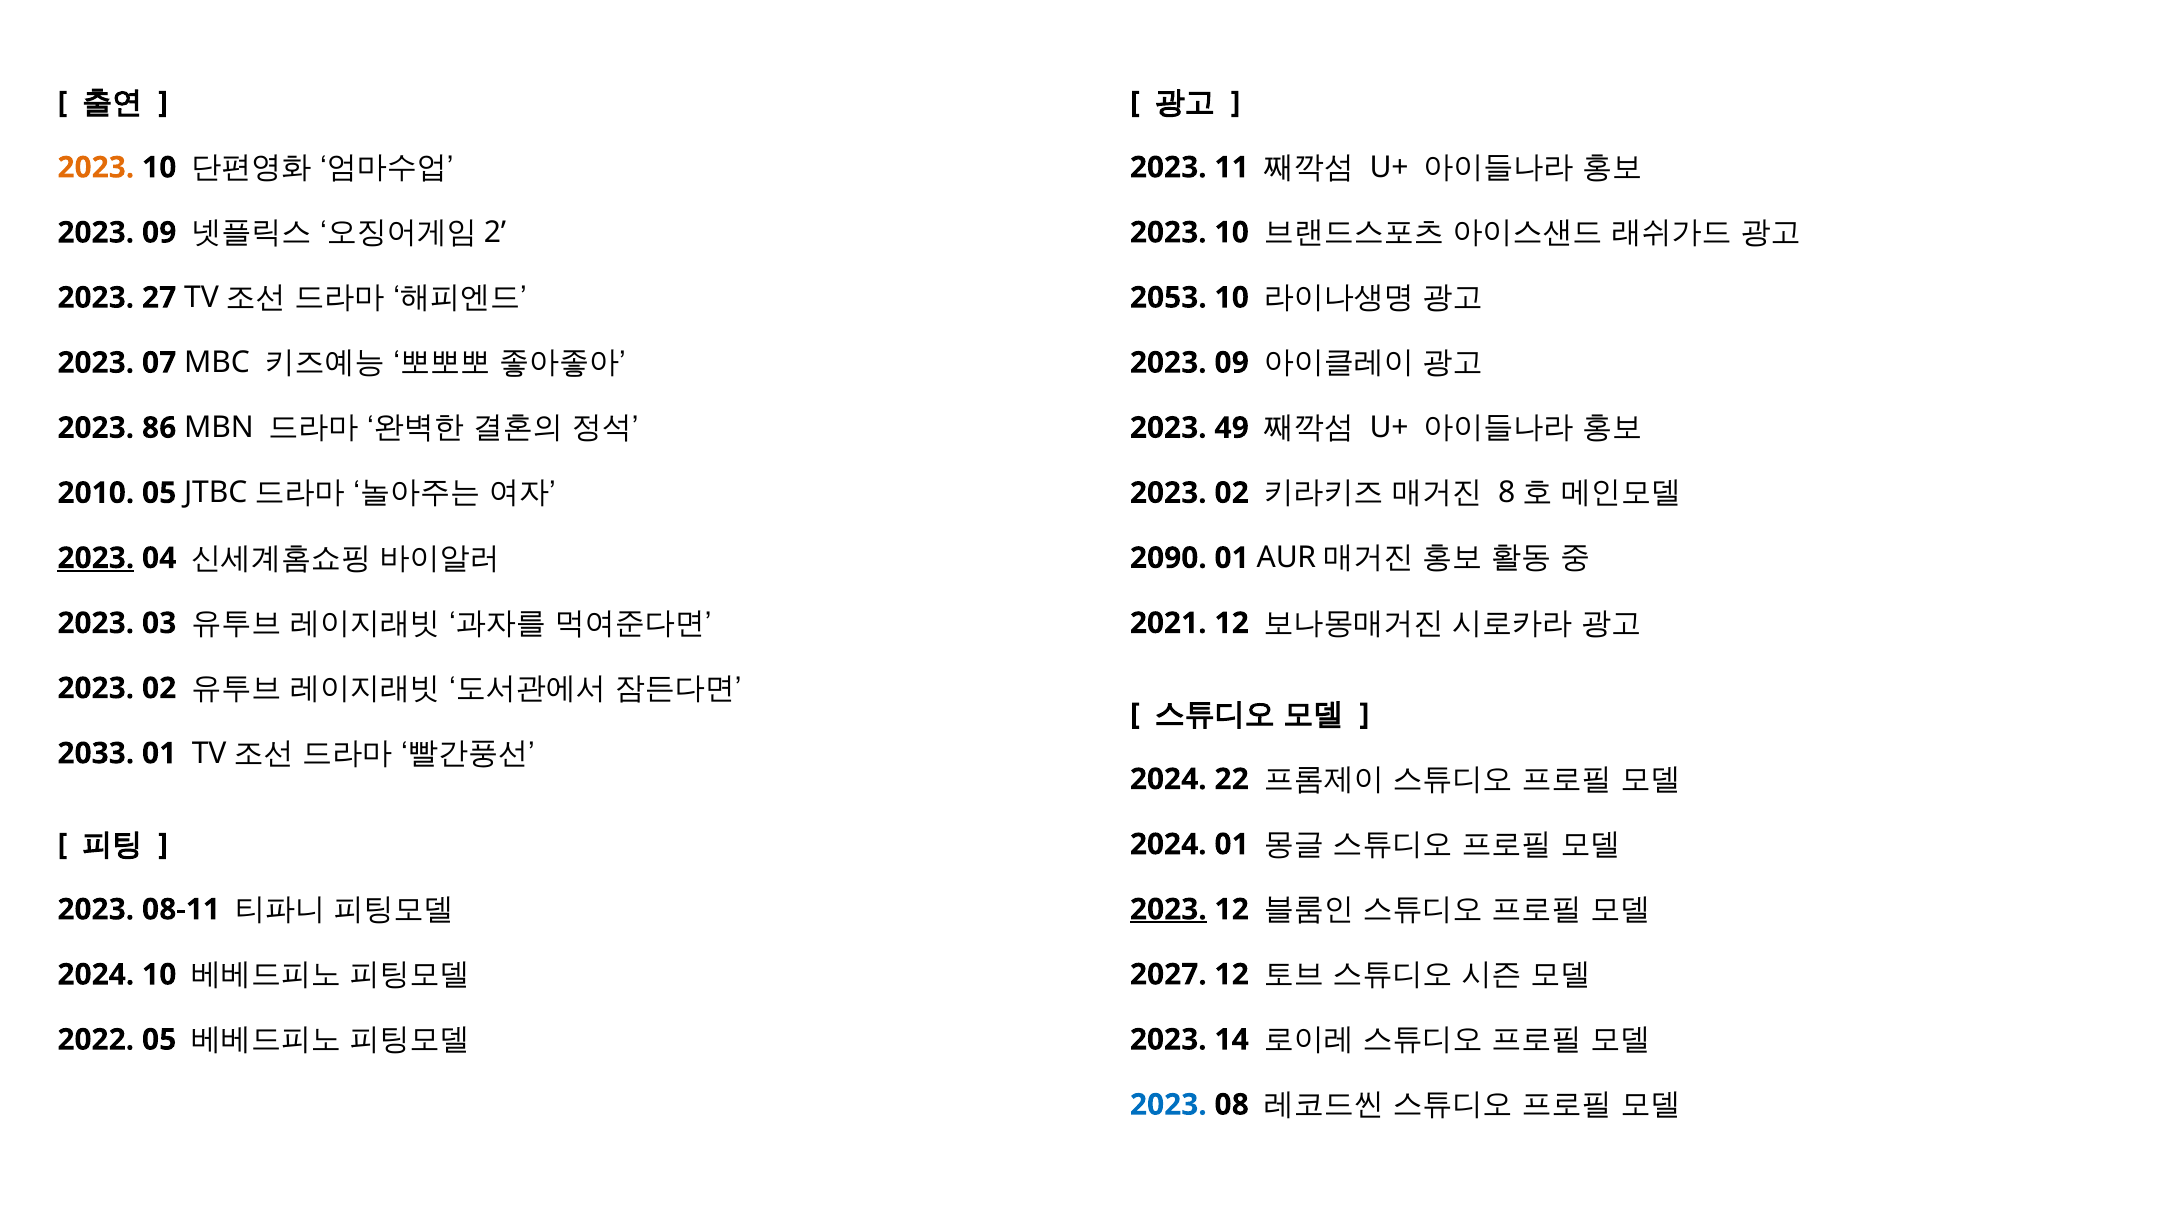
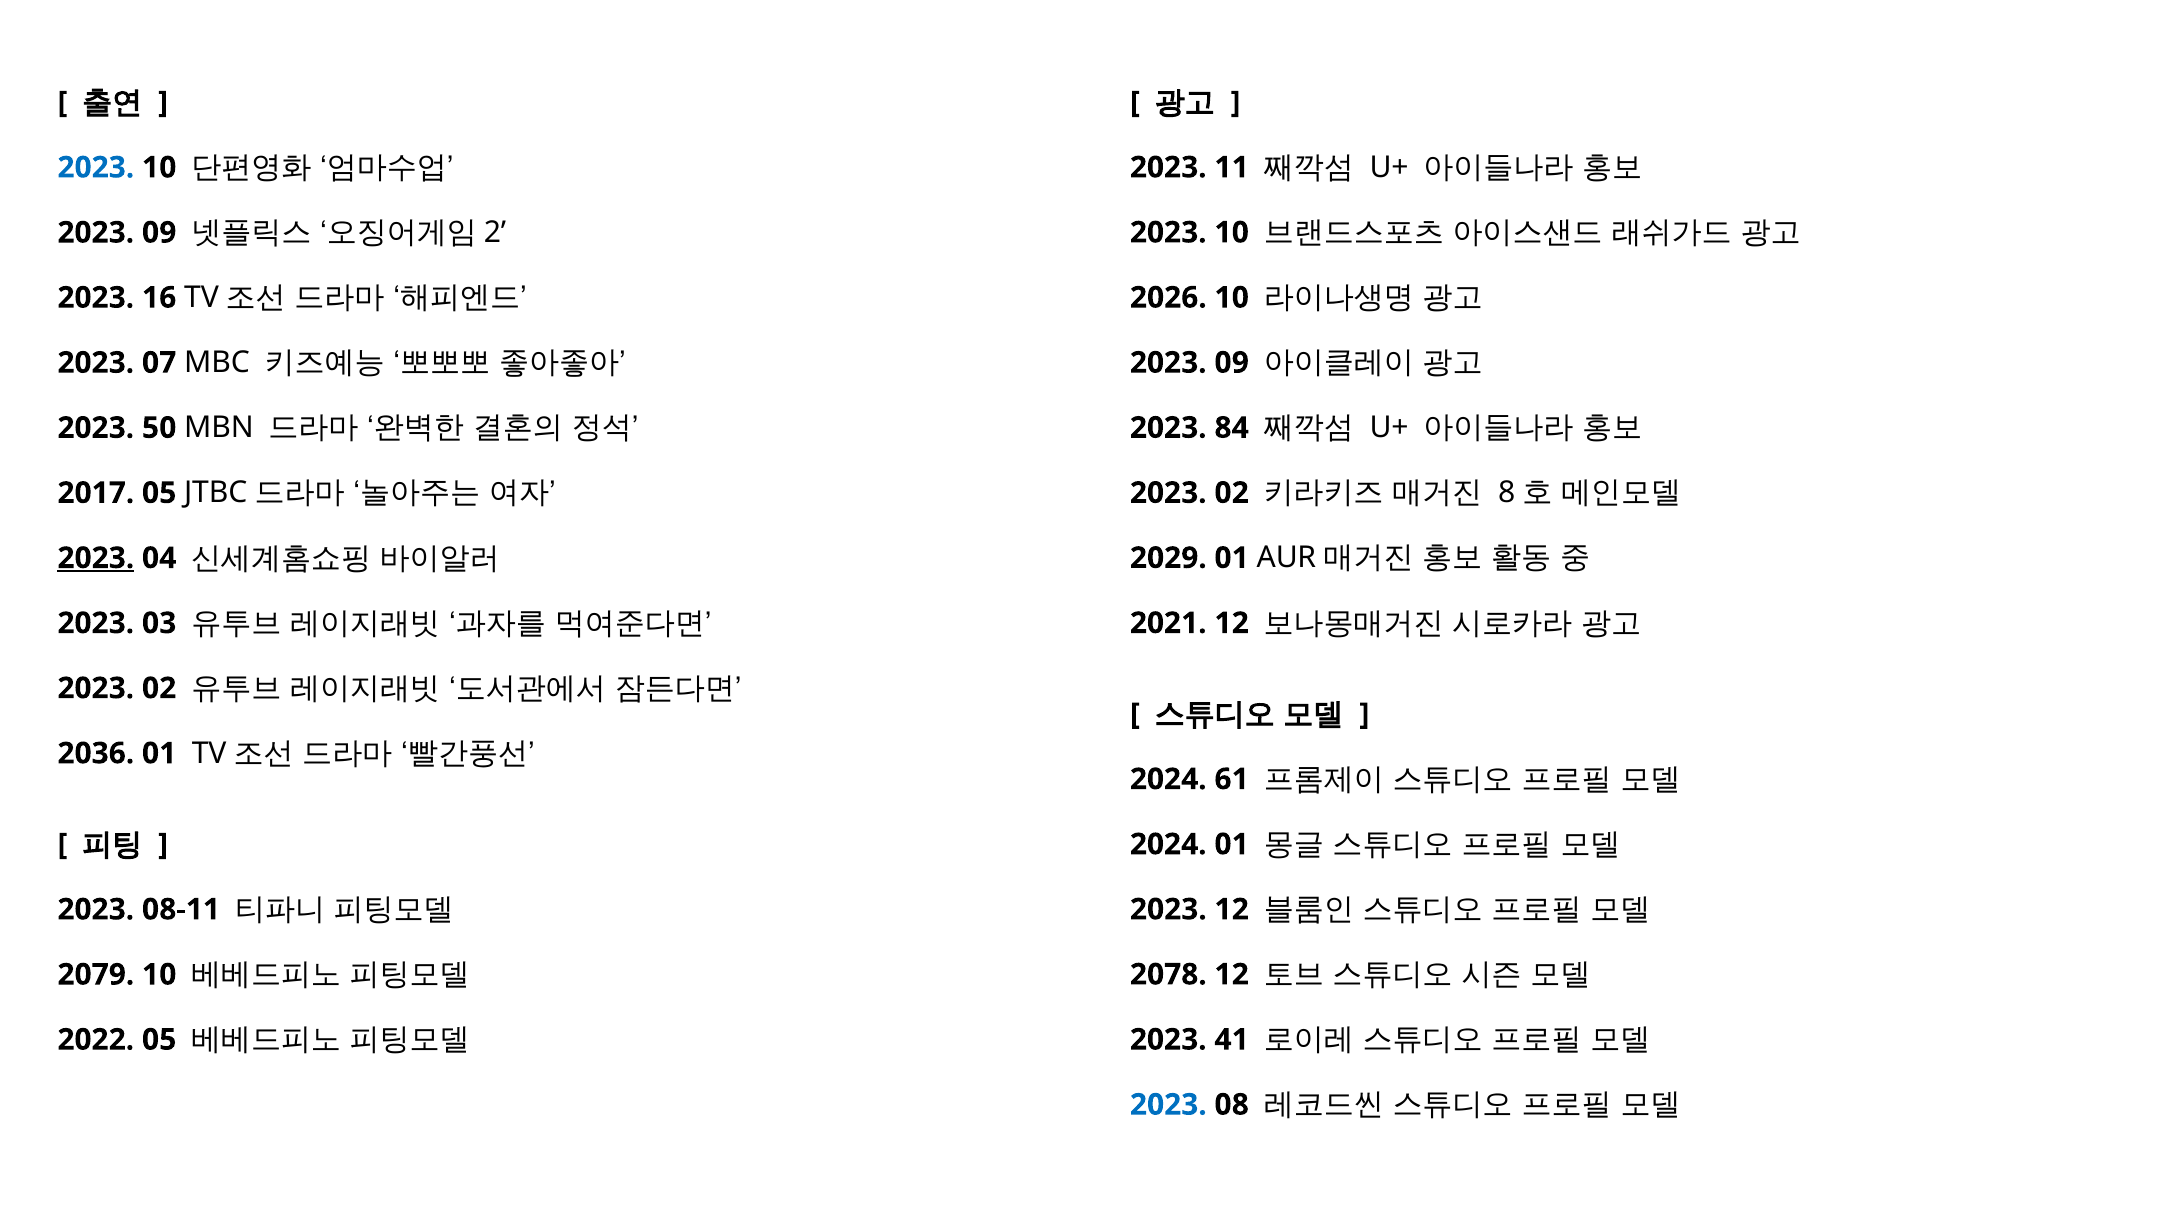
2023 at (96, 168) colour: orange -> blue
27: 27 -> 16
2053: 2053 -> 2026
49: 49 -> 84
86: 86 -> 50
2010: 2010 -> 2017
2090: 2090 -> 2029
2033: 2033 -> 2036
22: 22 -> 61
2023 at (1168, 909) underline: present -> none
2024 at (96, 975): 2024 -> 2079
2027: 2027 -> 2078
14: 14 -> 41
